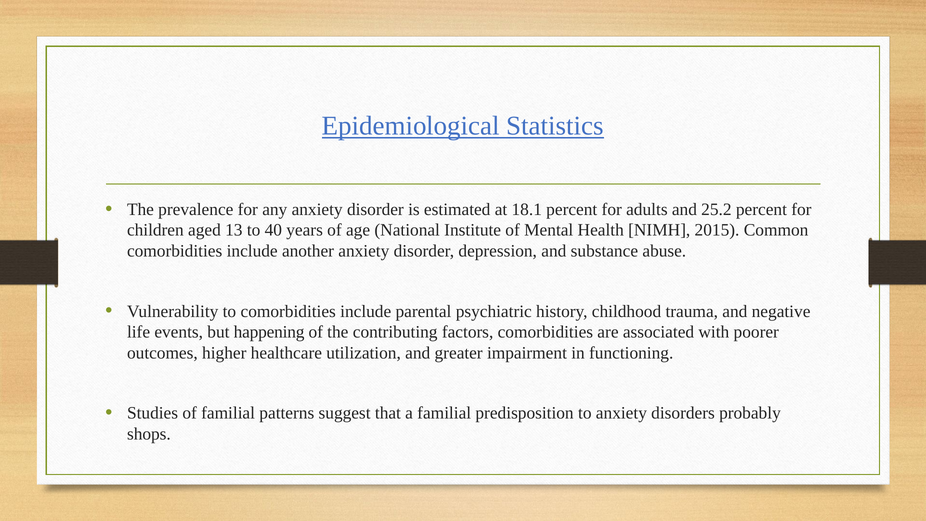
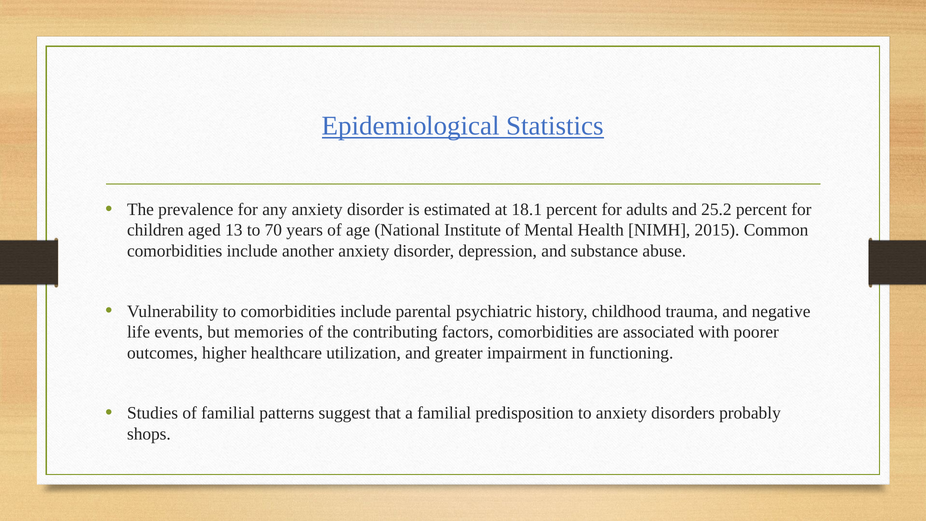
40: 40 -> 70
happening: happening -> memories
